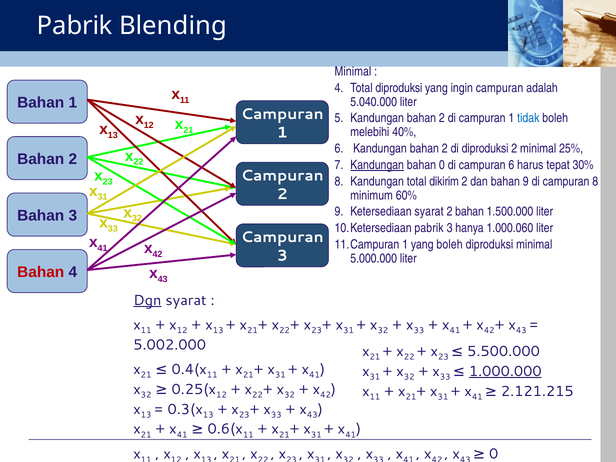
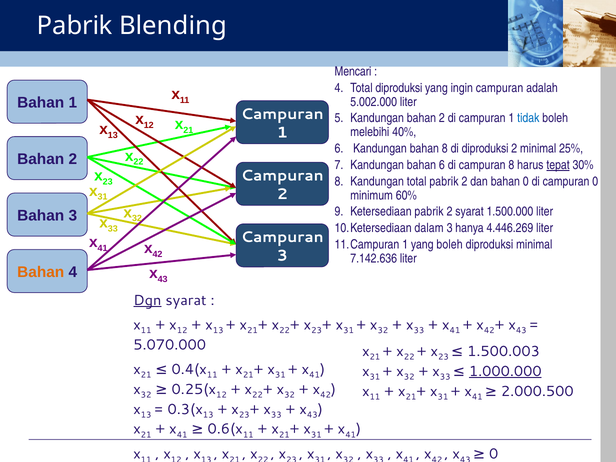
Minimal at (353, 71): Minimal -> Mencari
5.040.000: 5.040.000 -> 5.002.000
2 at (445, 149): 2 -> 8
Kandungan at (377, 165) underline: present -> none
bahan 0: 0 -> 6
campuran 6: 6 -> 8
tepat underline: none -> present
total dikirim: dikirim -> pabrik
bahan 9: 9 -> 0
campuran 8: 8 -> 0
Ketersediaan syarat: syarat -> pabrik
bahan at (470, 212): bahan -> syarat
pabrik at (429, 228): pabrik -> dalam
1.000.060: 1.000.060 -> 4.446.269
5.000.000: 5.000.000 -> 7.142.636
Bahan at (41, 272) colour: red -> orange
5.002.000: 5.002.000 -> 5.070.000
5.500.000: 5.500.000 -> 1.500.003
2.121.215: 2.121.215 -> 2.000.500
